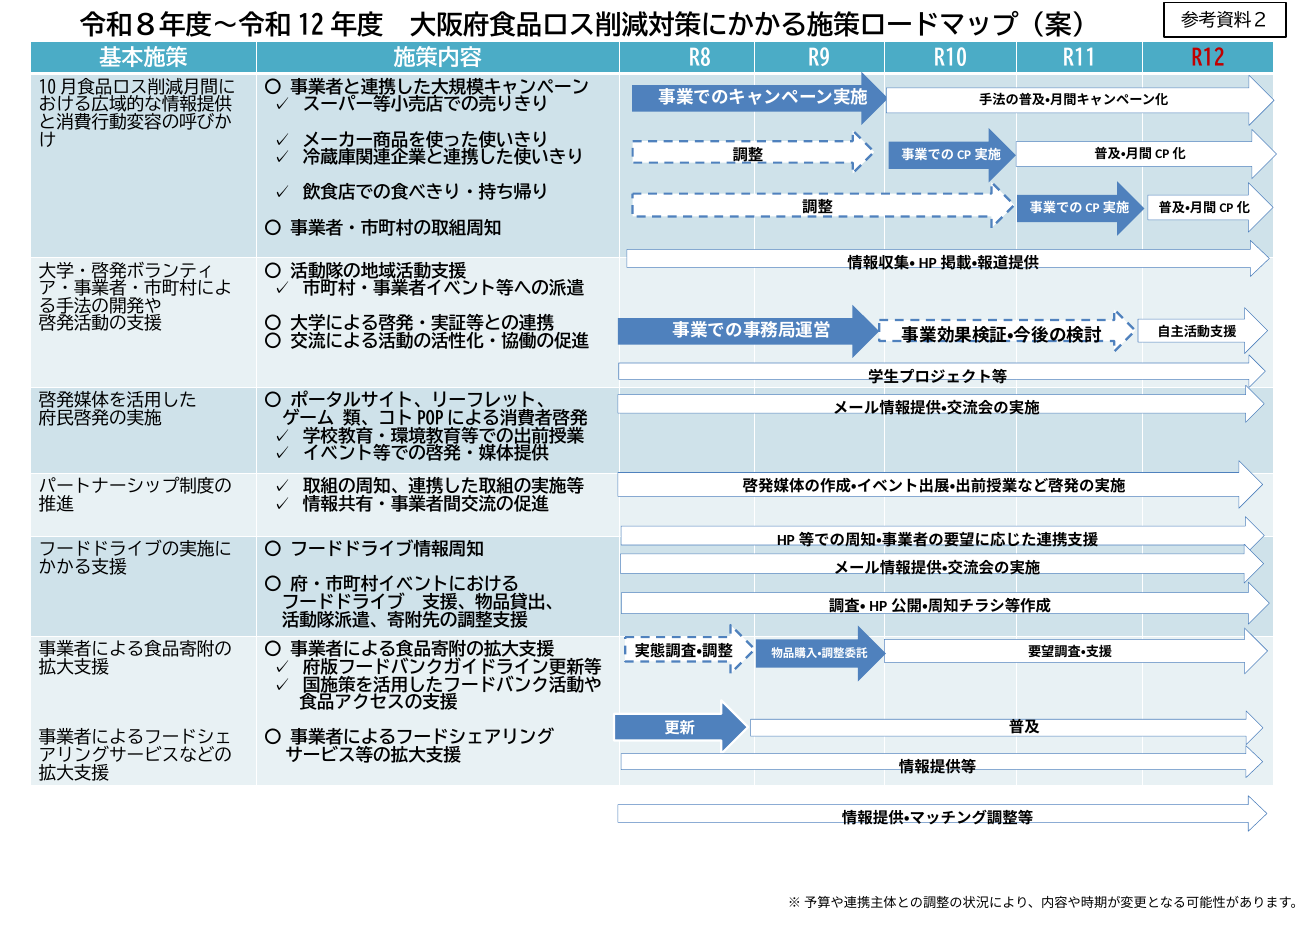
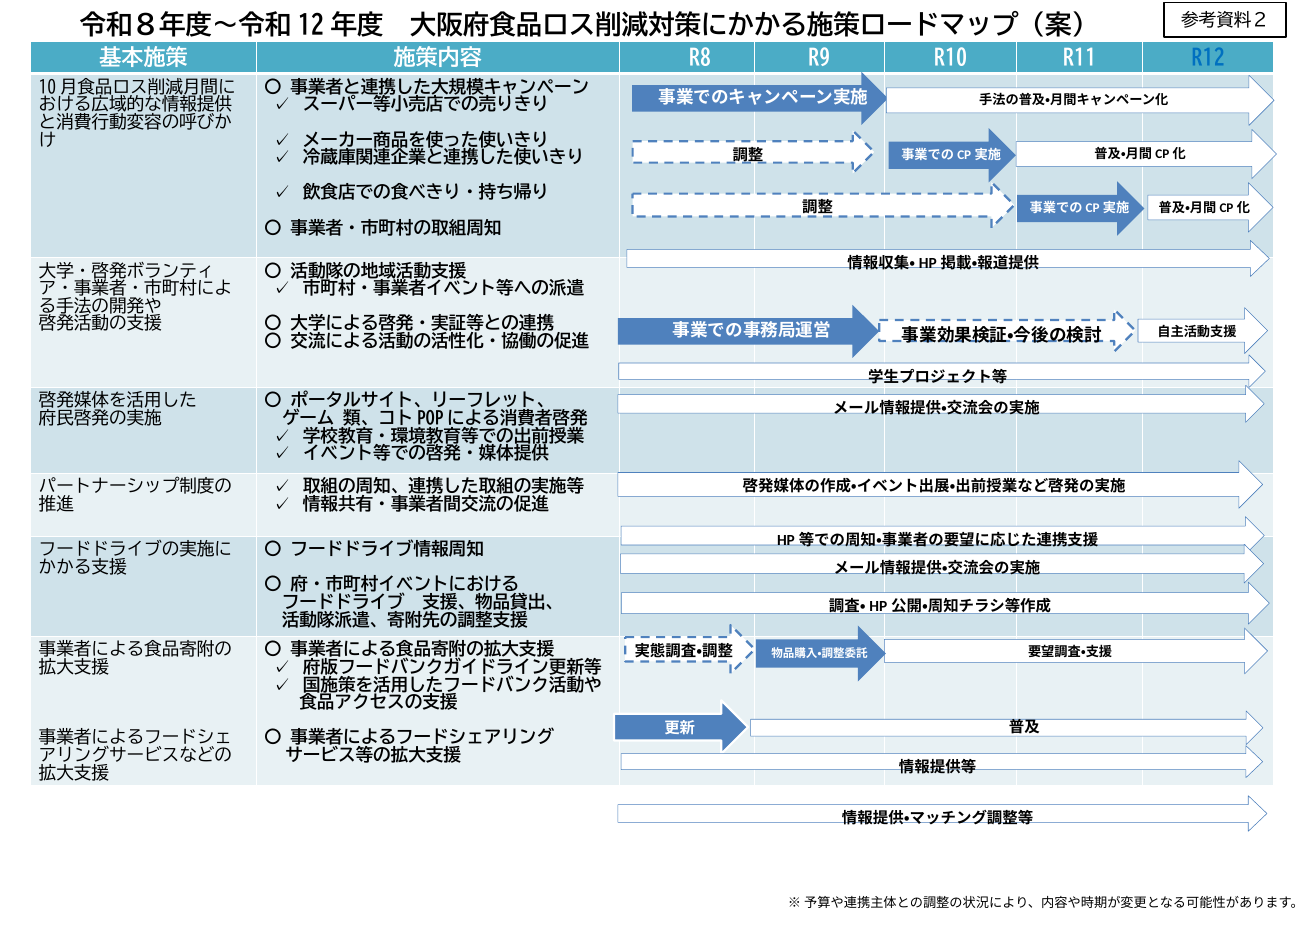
R12 colour: red -> blue
